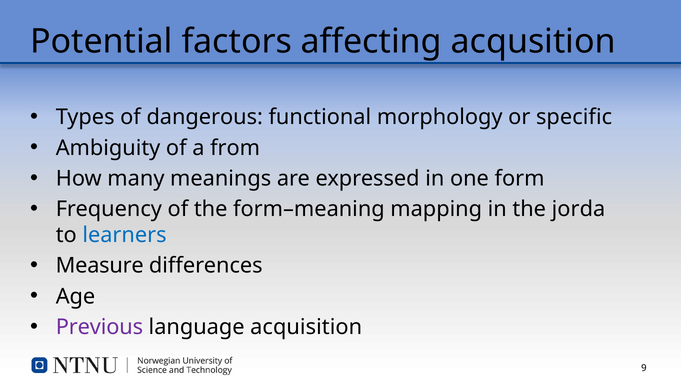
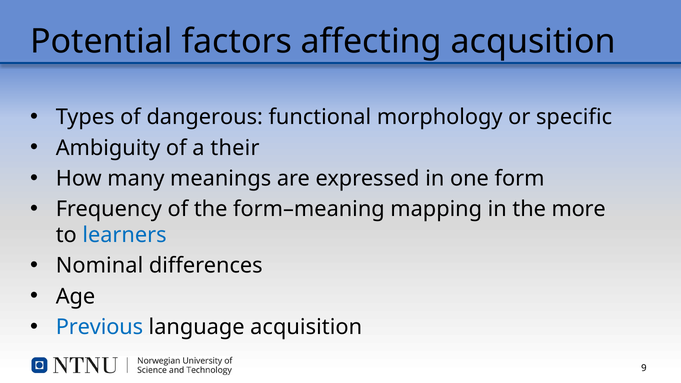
from: from -> their
jorda: jorda -> more
Measure: Measure -> Nominal
Previous colour: purple -> blue
